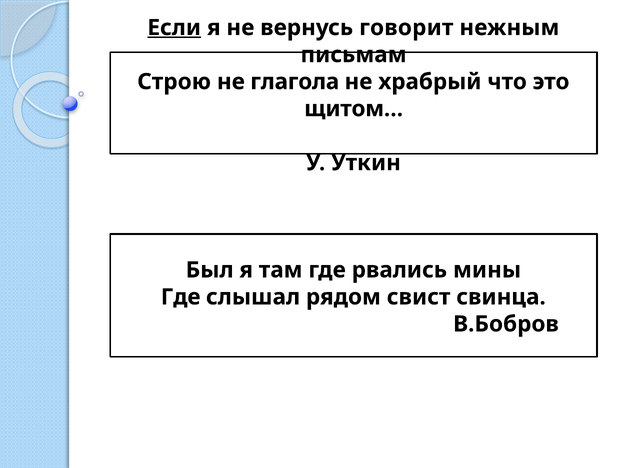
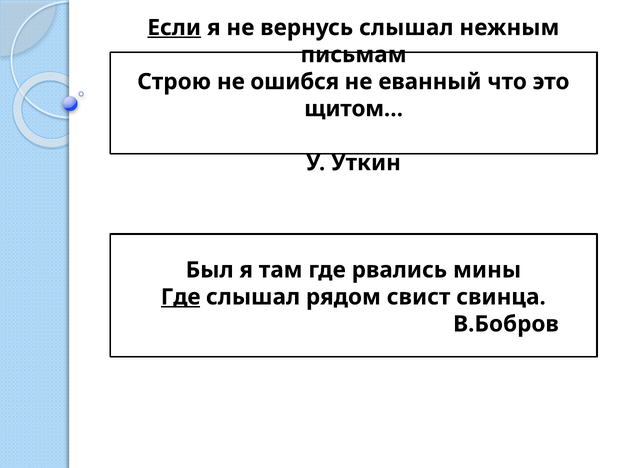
вернусь говорит: говорит -> слышал
глагола: глагола -> ошибся
храбрый: храбрый -> еванный
Где at (181, 297) underline: none -> present
